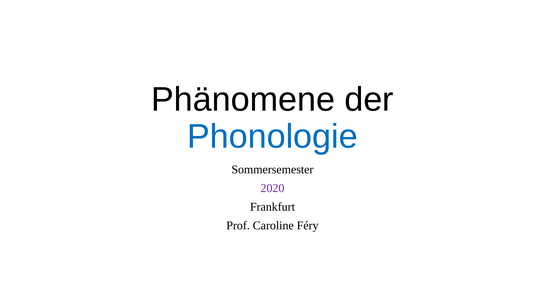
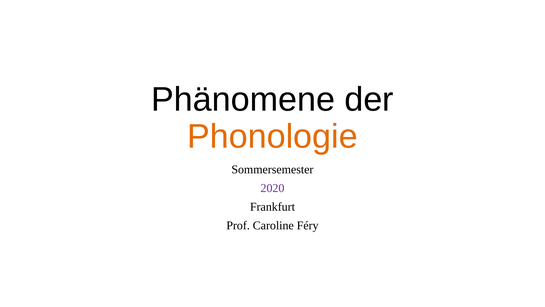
Phonologie colour: blue -> orange
